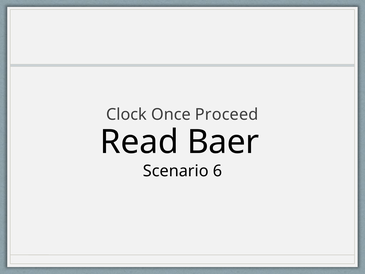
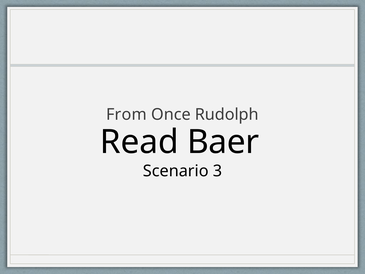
Clock: Clock -> From
Proceed: Proceed -> Rudolph
6: 6 -> 3
